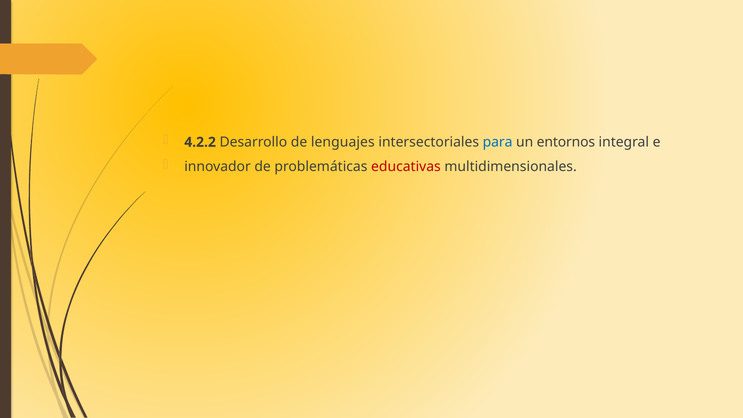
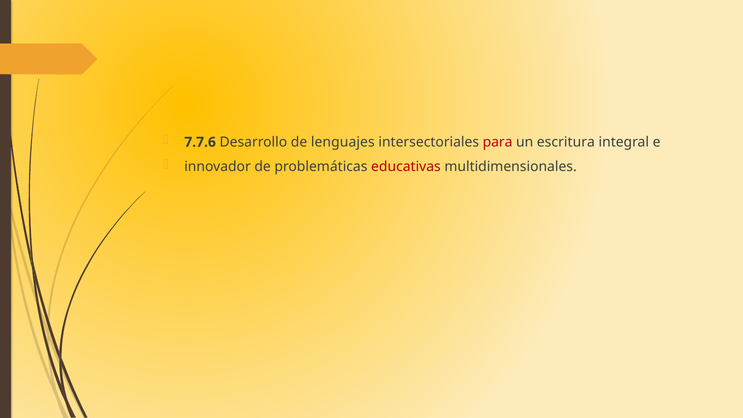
4.2.2: 4.2.2 -> 7.7.6
para colour: blue -> red
entornos: entornos -> escritura
